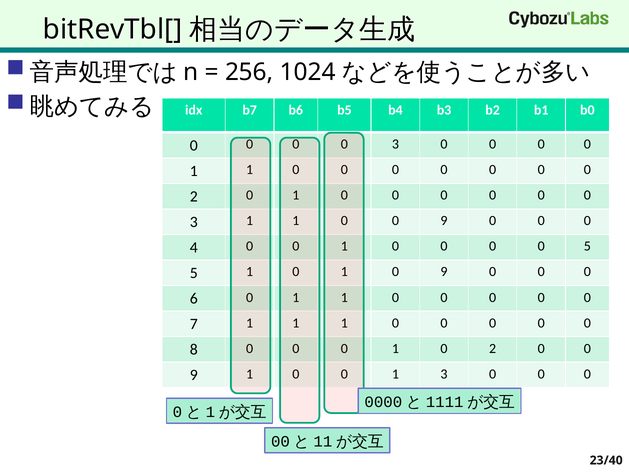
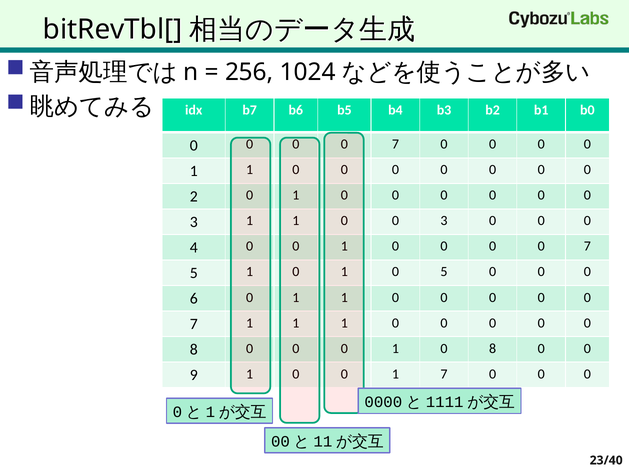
3 at (395, 144): 3 -> 7
9 at (444, 221): 9 -> 3
5 at (587, 246): 5 -> 7
9 at (444, 272): 9 -> 5
1 0 2: 2 -> 8
1 3: 3 -> 7
